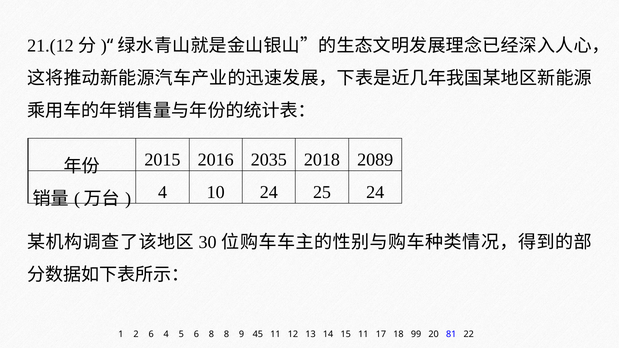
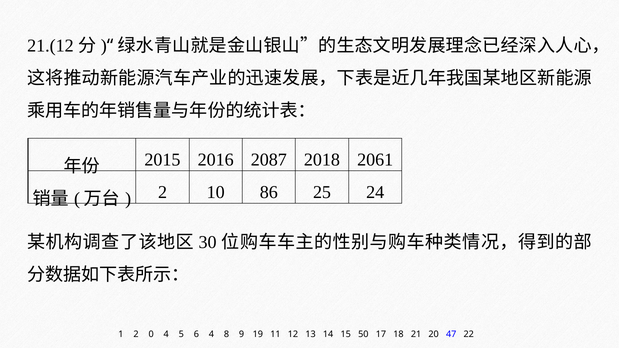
2035: 2035 -> 2087
2089: 2089 -> 2061
4 at (163, 192): 4 -> 2
10 24: 24 -> 86
2 6: 6 -> 0
6 8: 8 -> 4
45: 45 -> 19
15 11: 11 -> 50
99: 99 -> 21
81: 81 -> 47
